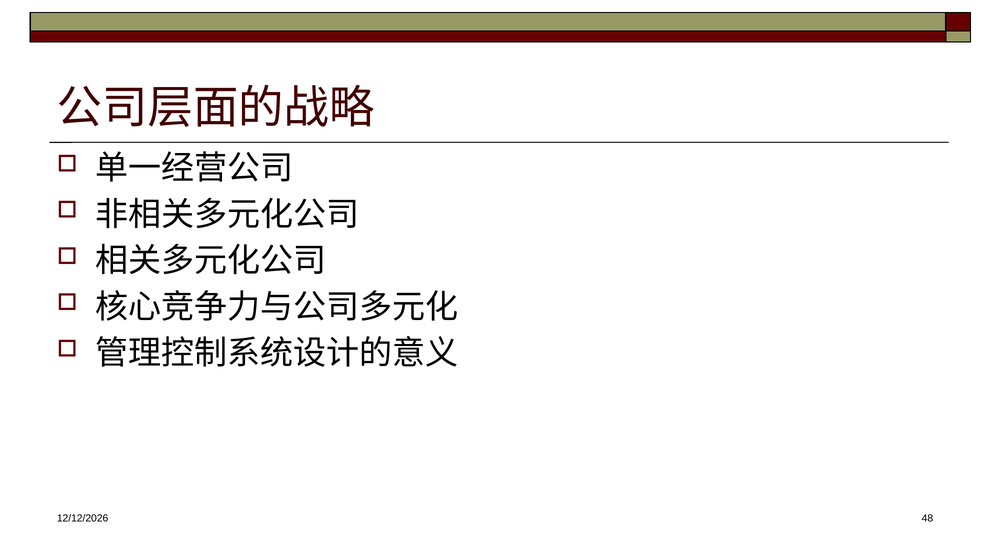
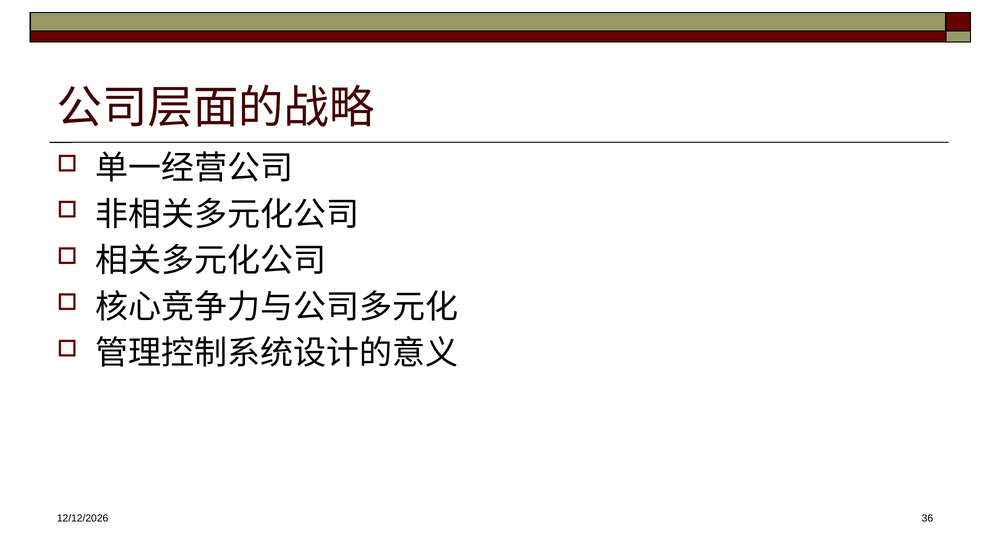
48: 48 -> 36
